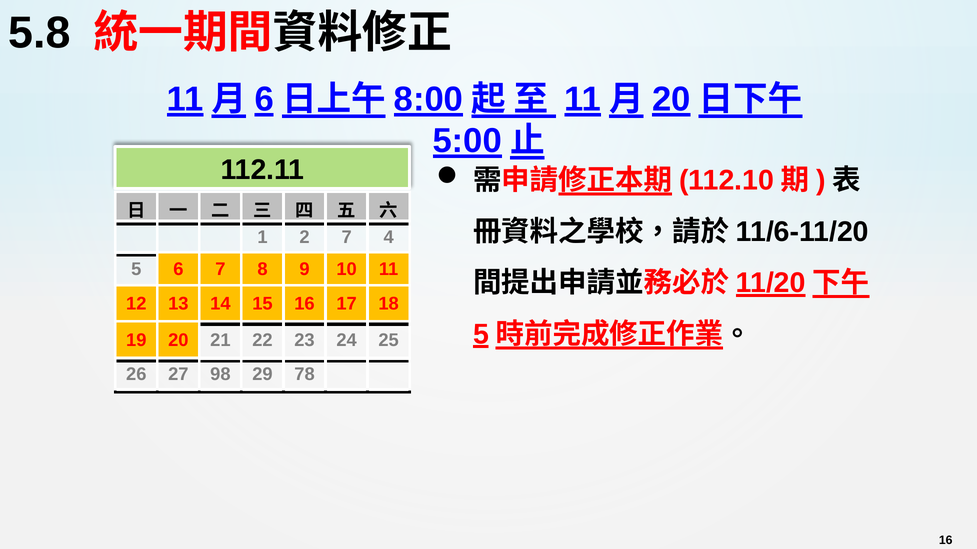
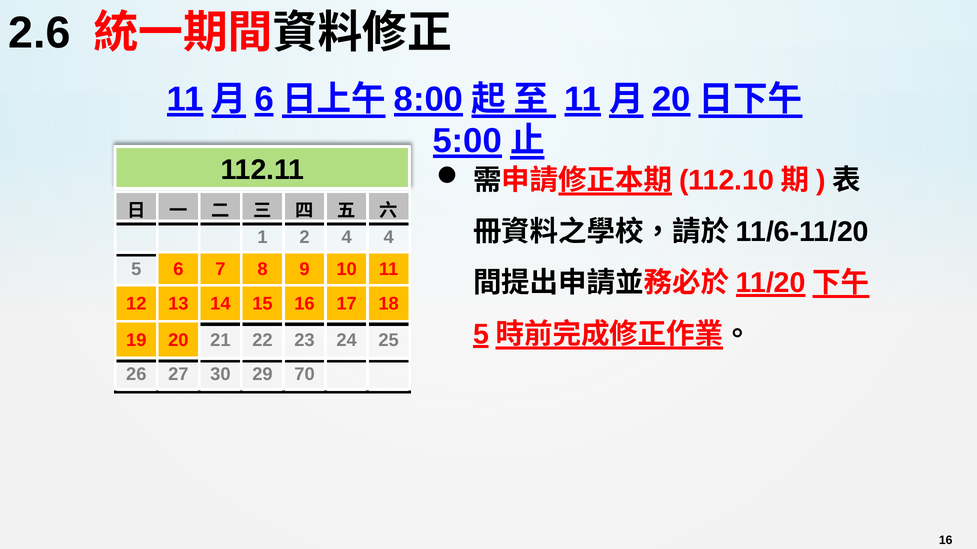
5.8: 5.8 -> 2.6
2 7: 7 -> 4
98: 98 -> 30
78: 78 -> 70
